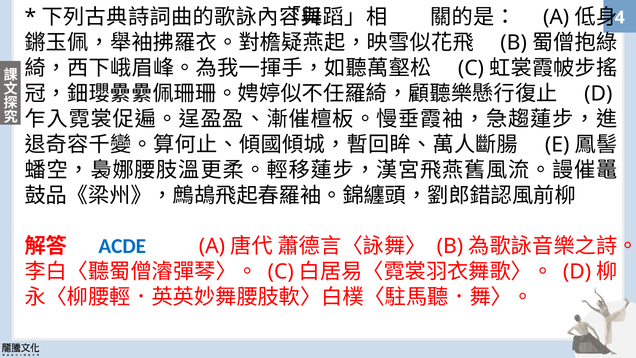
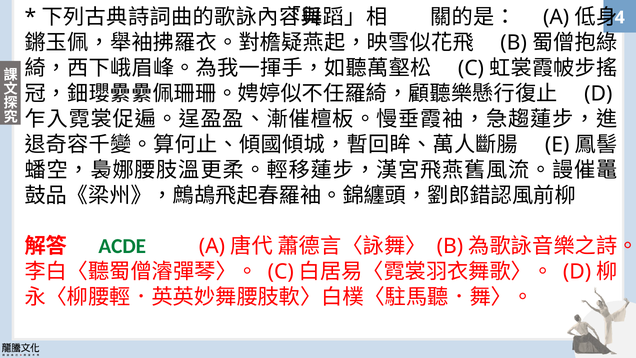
ACDE colour: blue -> green
